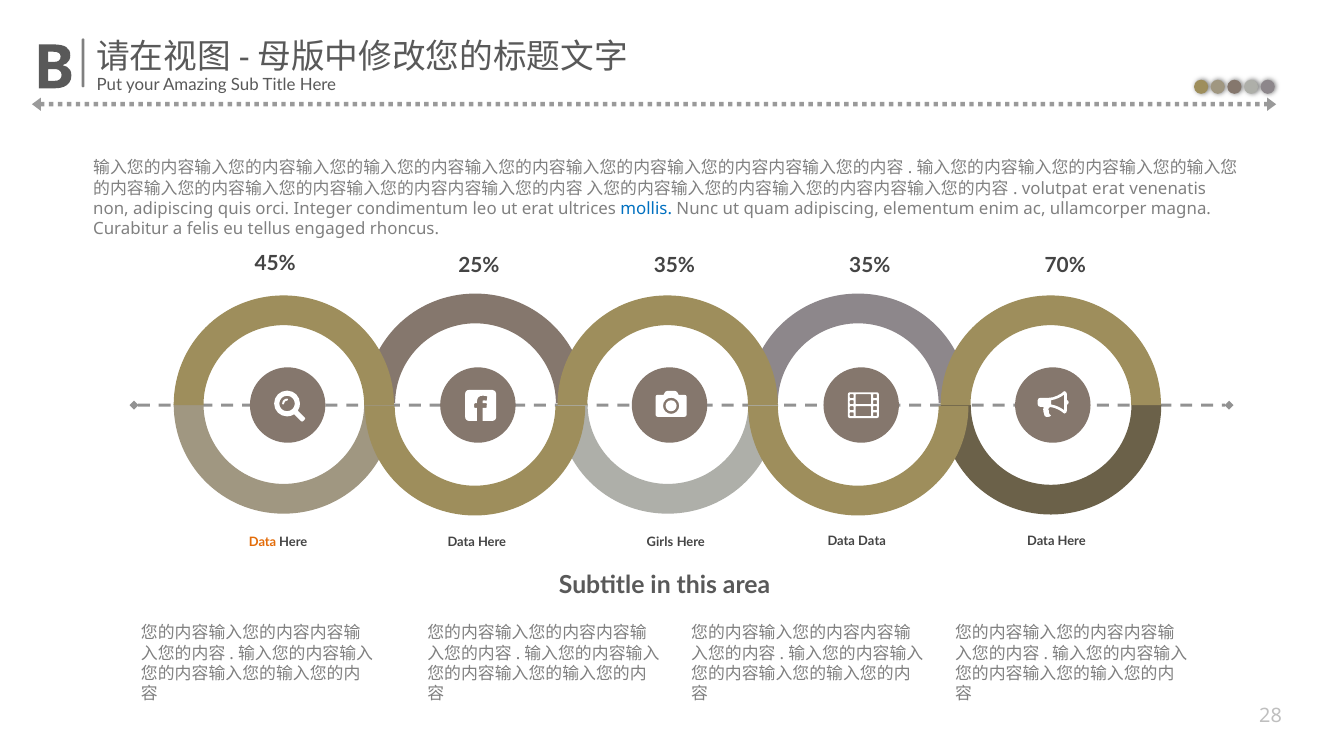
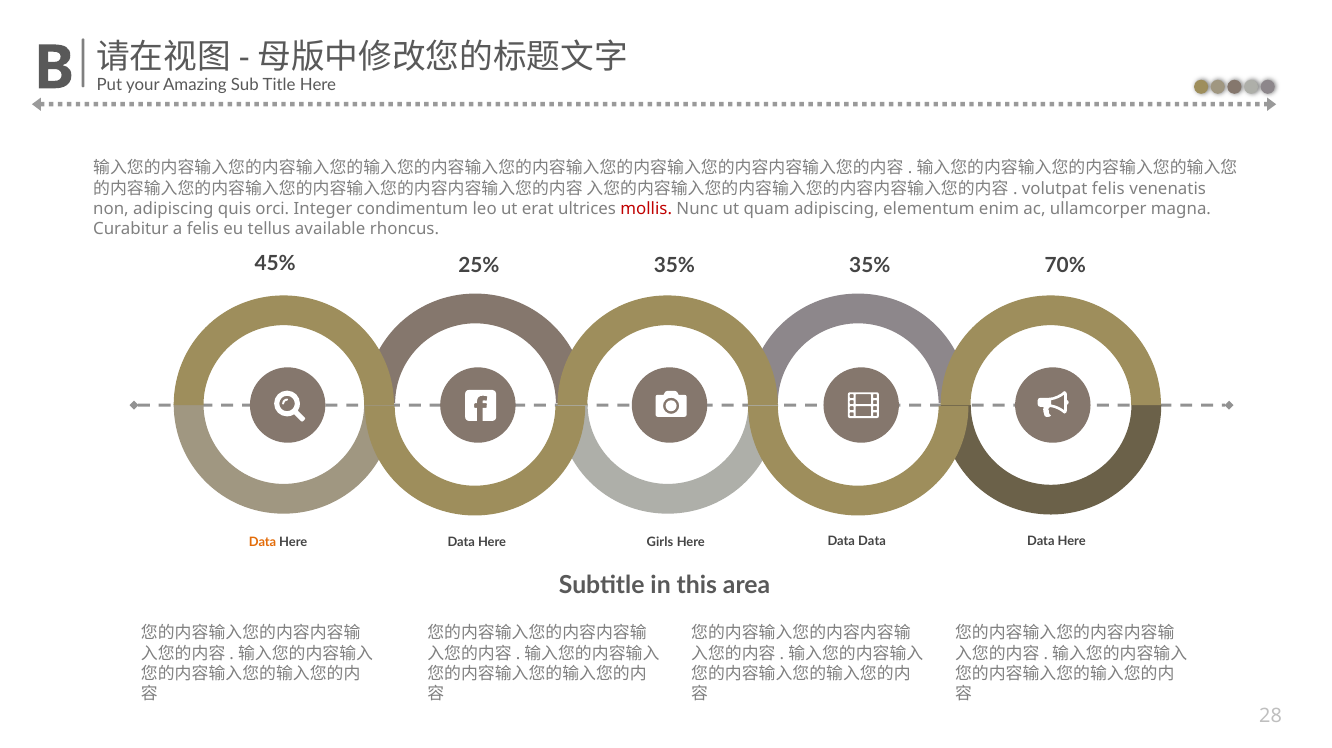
volutpat erat: erat -> felis
mollis colour: blue -> red
engaged: engaged -> available
